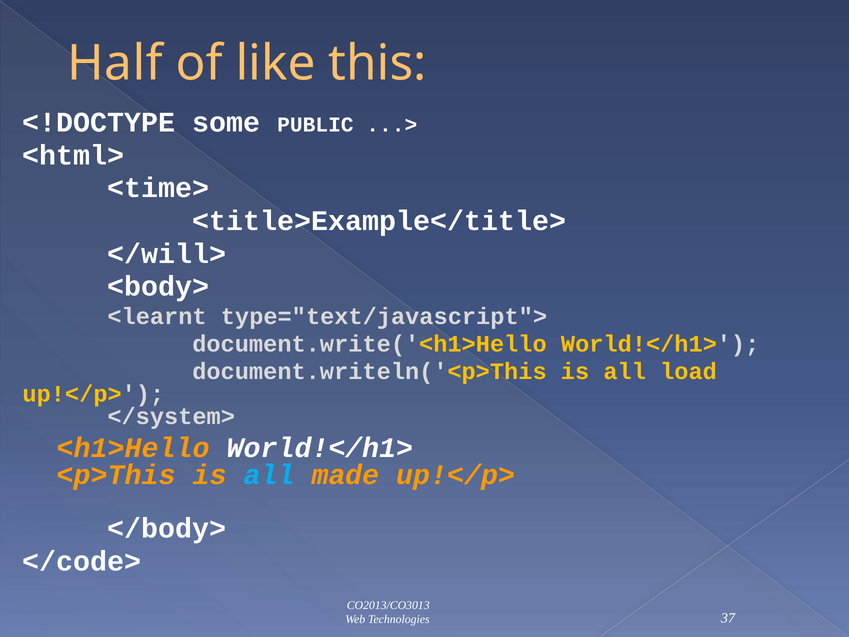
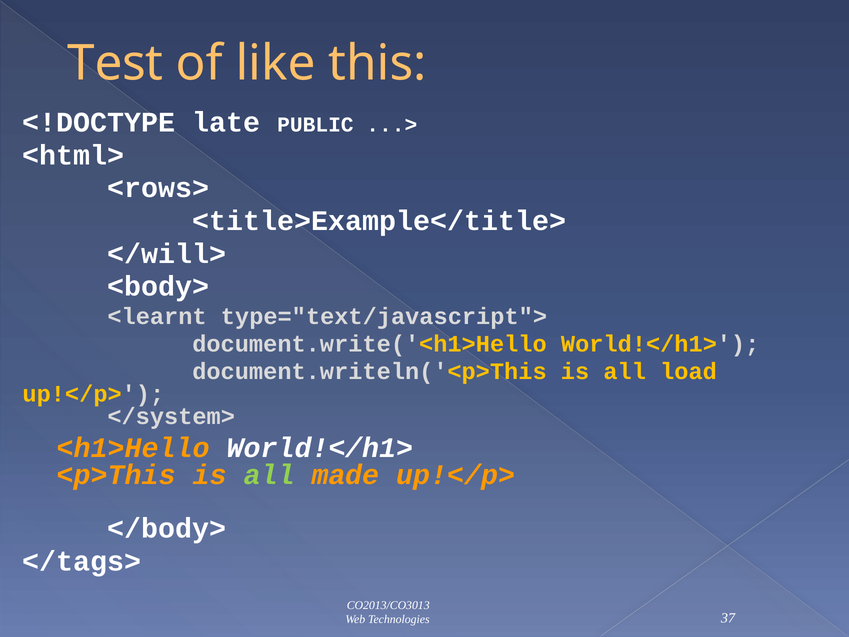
Half: Half -> Test
some: some -> late
<time>: <time> -> <rows>
all at (269, 475) colour: light blue -> light green
</code>: </code> -> </tags>
